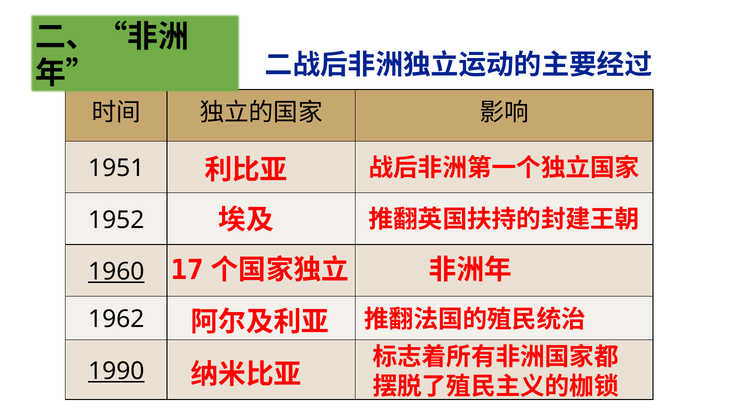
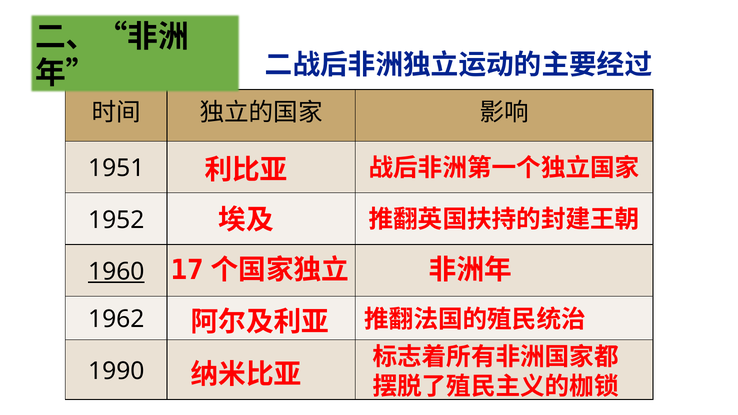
1990 underline: present -> none
